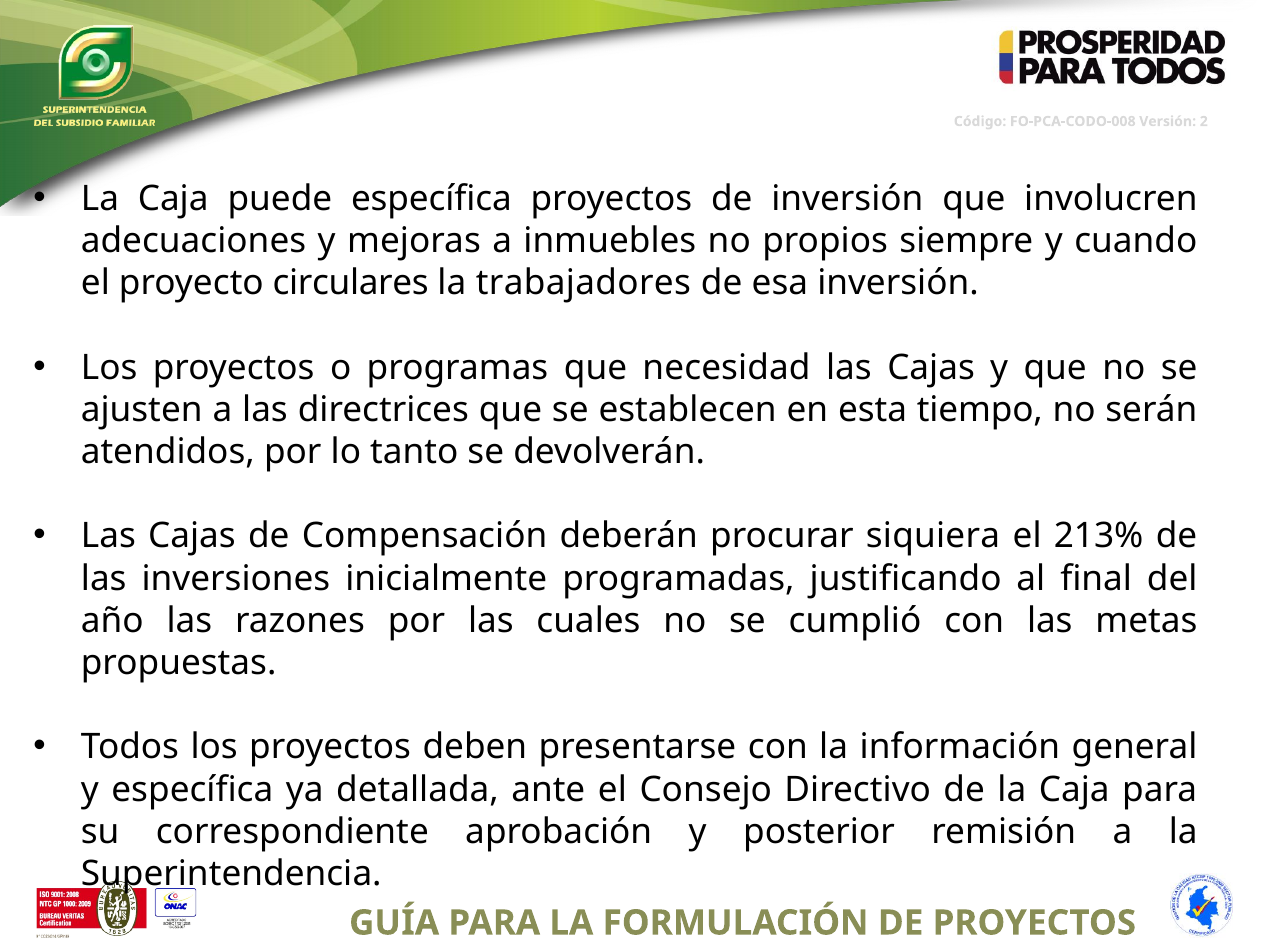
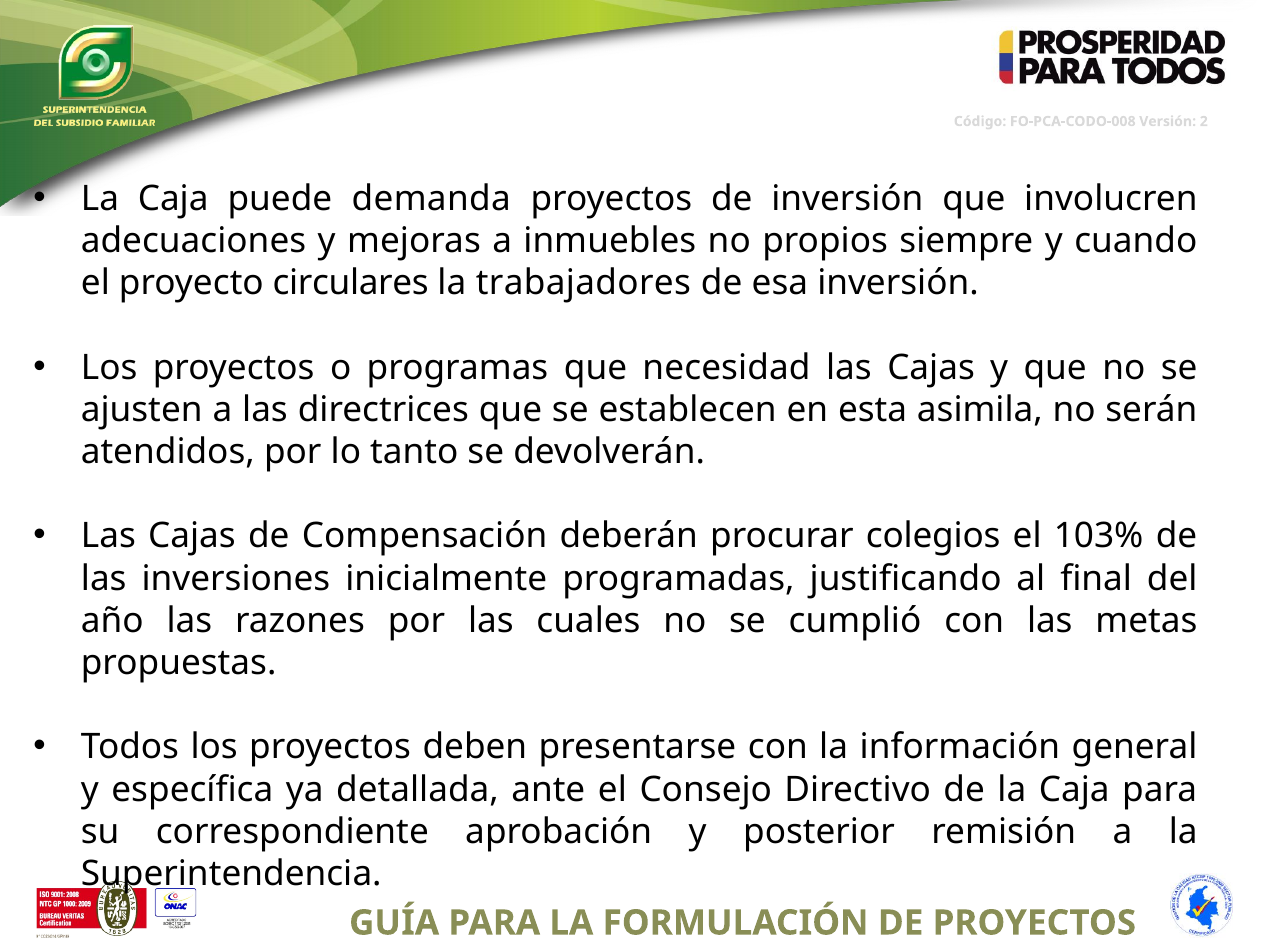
puede específica: específica -> demanda
tiempo: tiempo -> asimila
siquiera: siquiera -> colegios
213%: 213% -> 103%
